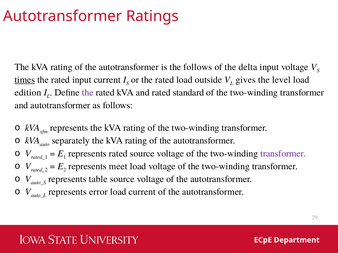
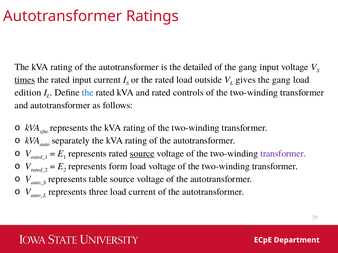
the follows: follows -> detailed
of the delta: delta -> gang
level at (281, 80): level -> gang
the at (88, 93) colour: purple -> blue
standard: standard -> controls
source at (142, 154) underline: none -> present
meet: meet -> form
error: error -> three
